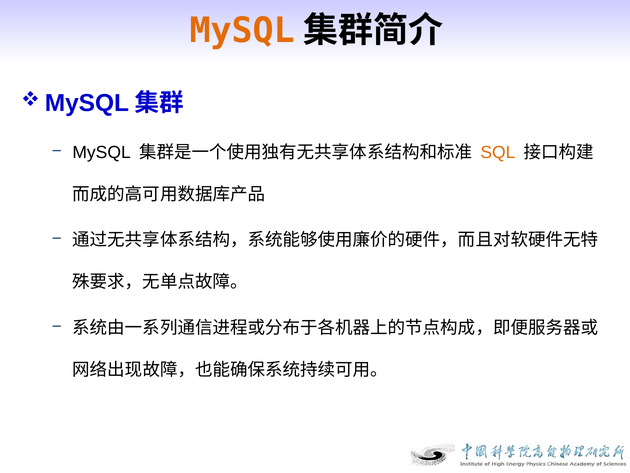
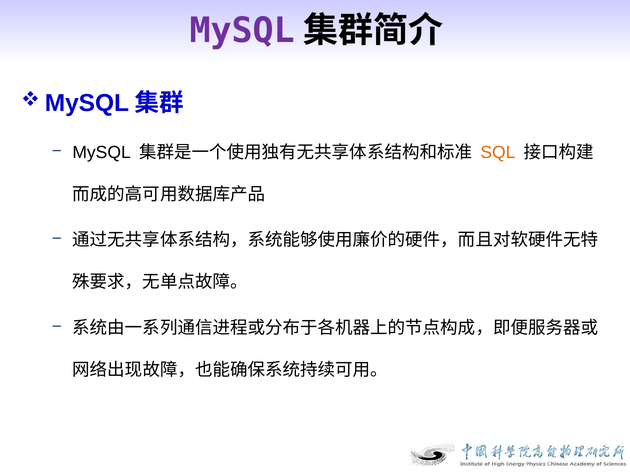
MySQL at (242, 30) colour: orange -> purple
